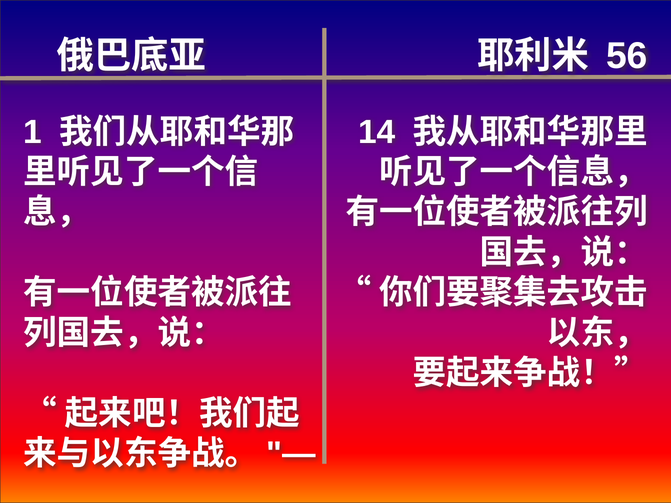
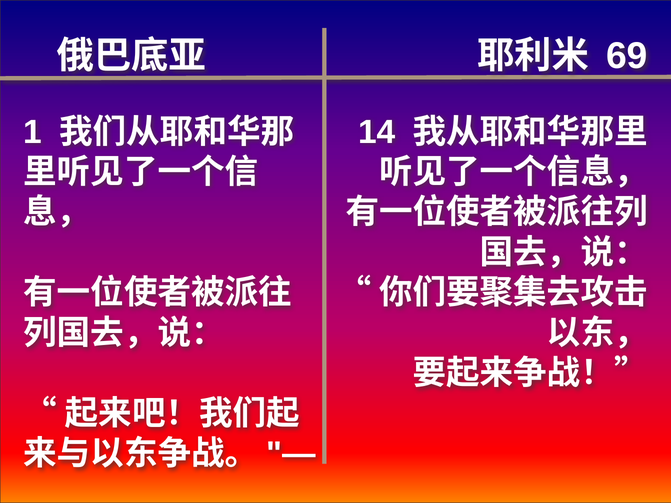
56: 56 -> 69
